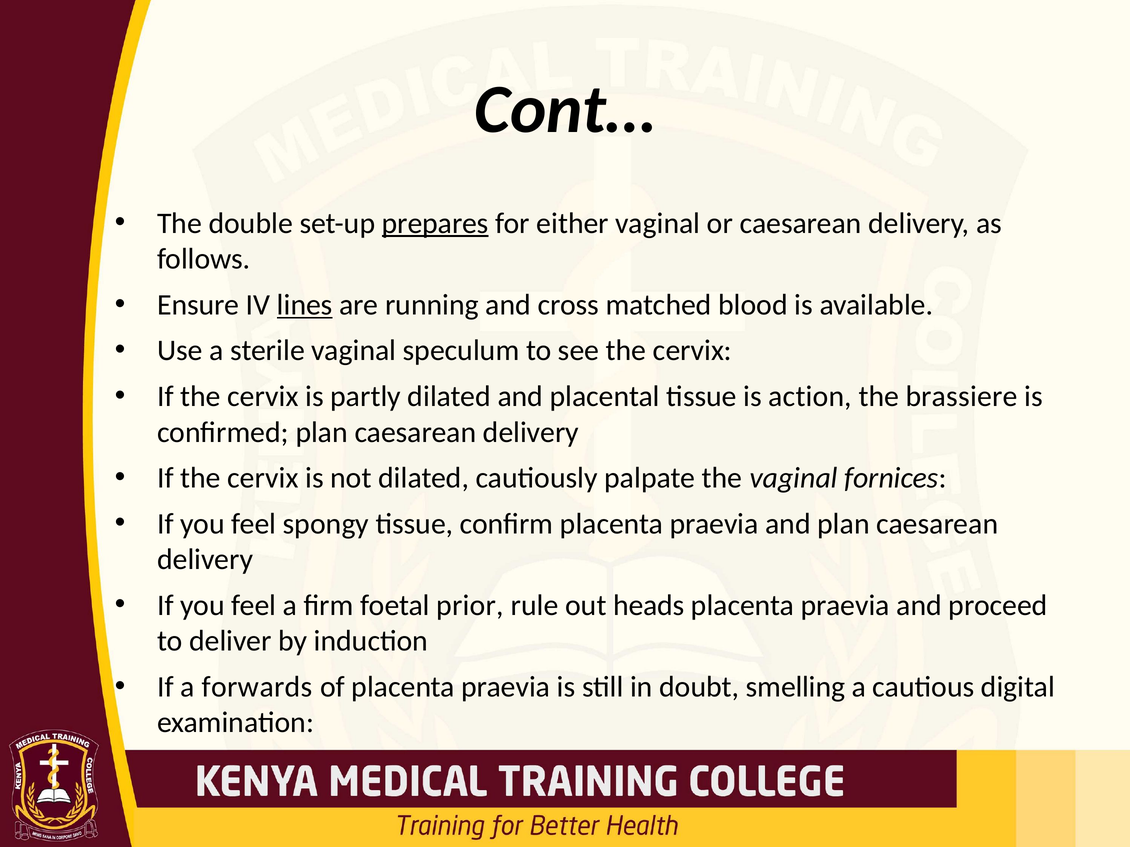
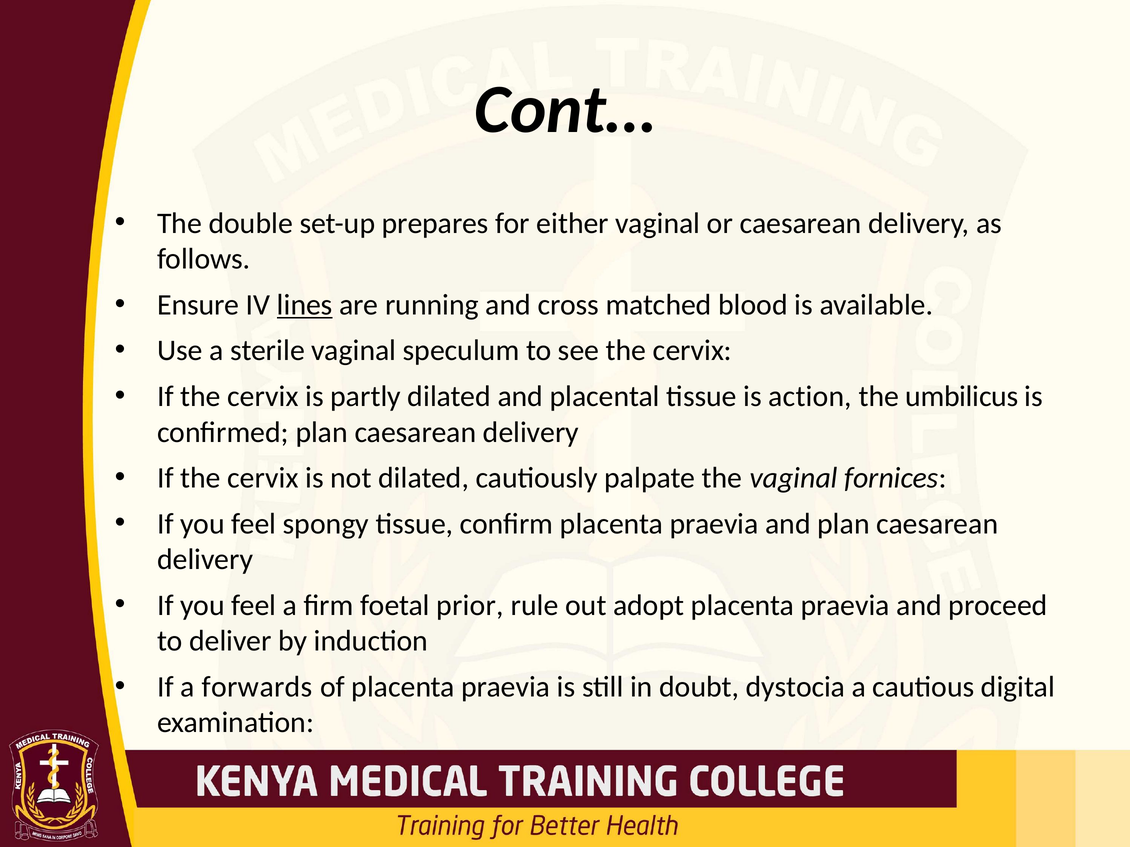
prepares underline: present -> none
brassiere: brassiere -> umbilicus
heads: heads -> adopt
smelling: smelling -> dystocia
